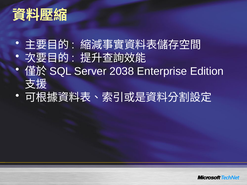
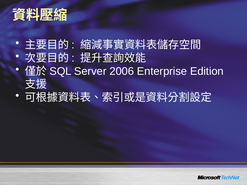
2038: 2038 -> 2006
